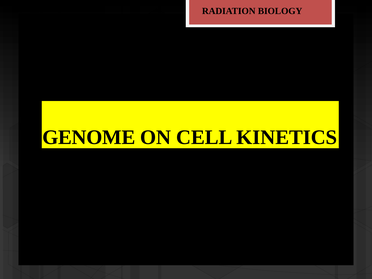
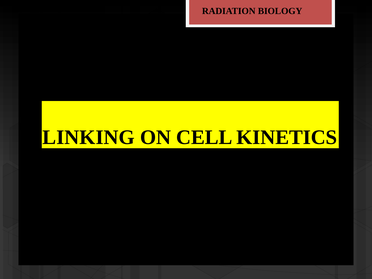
GENOME: GENOME -> LINKING
